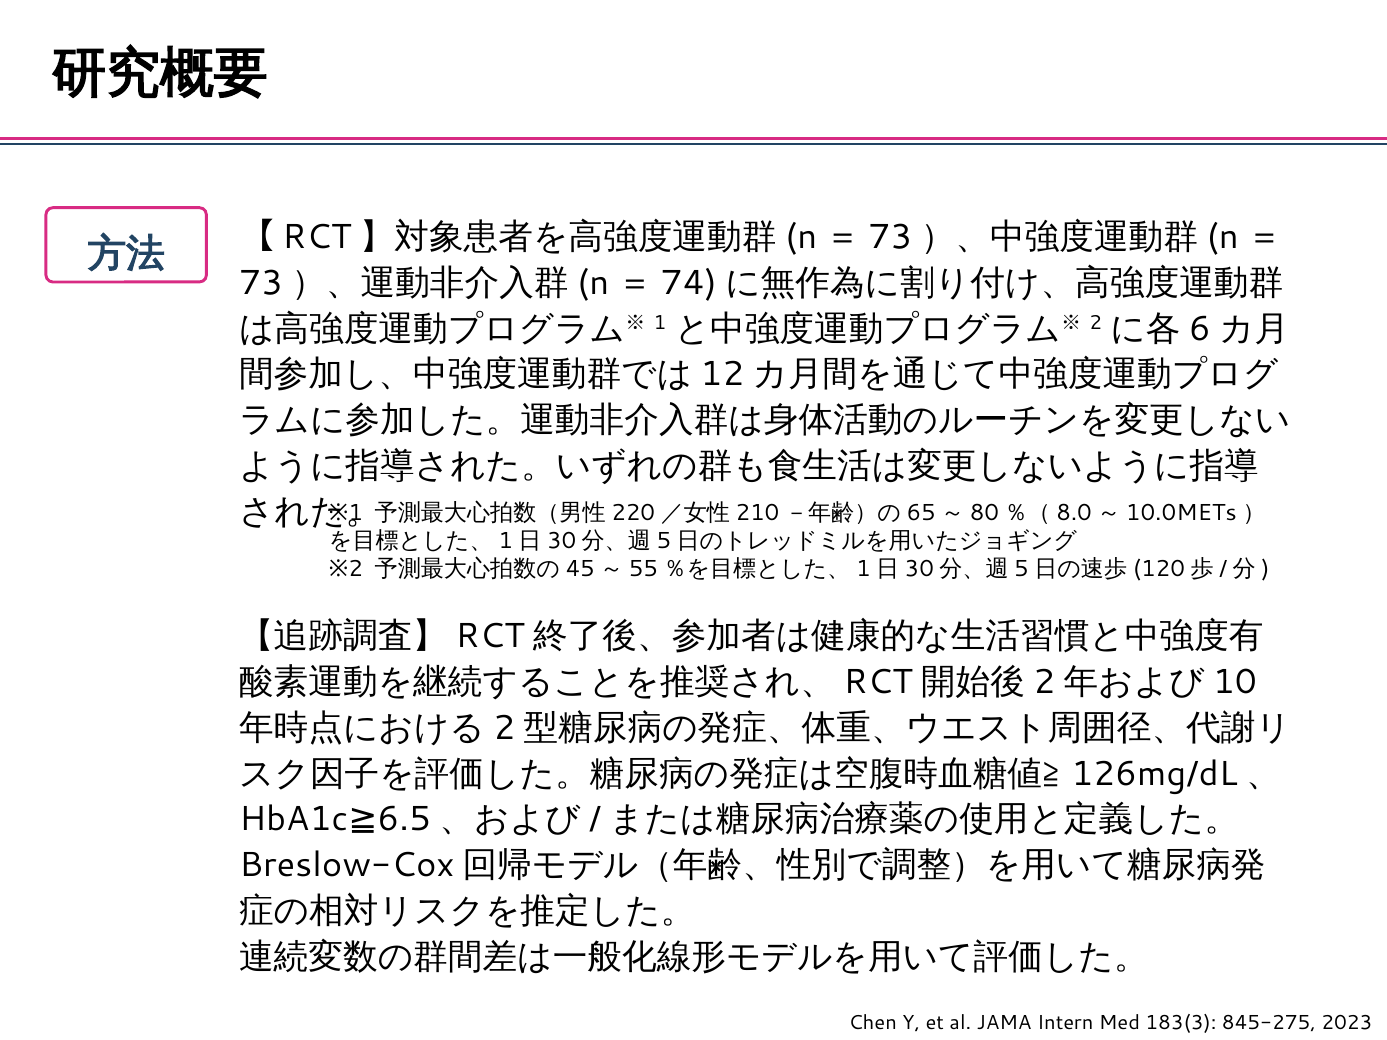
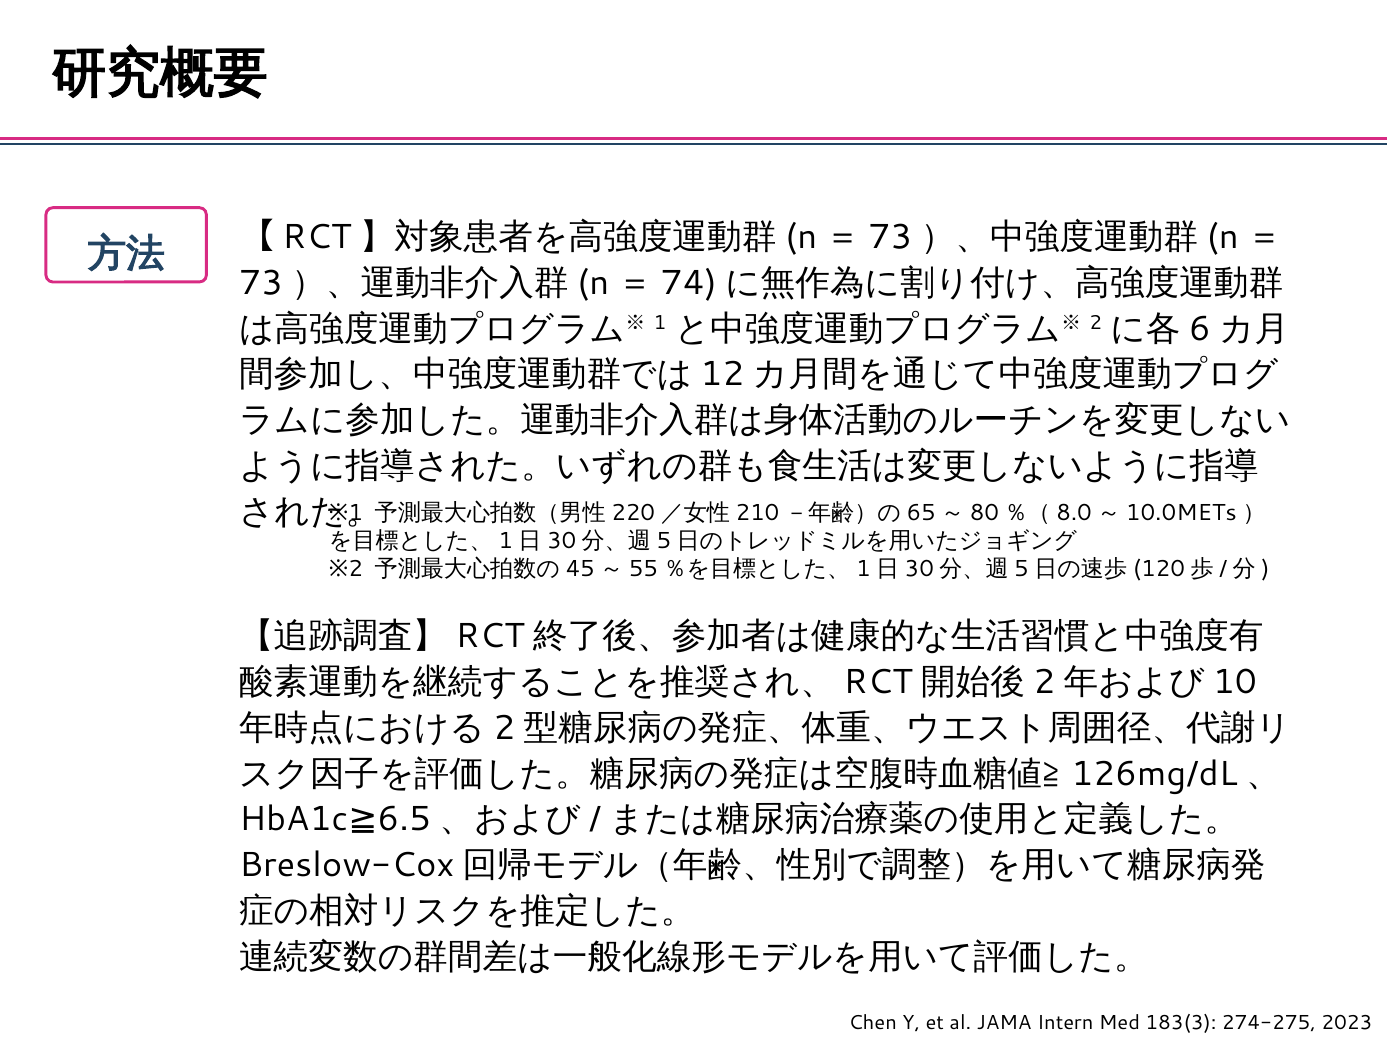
845-275: 845-275 -> 274-275
